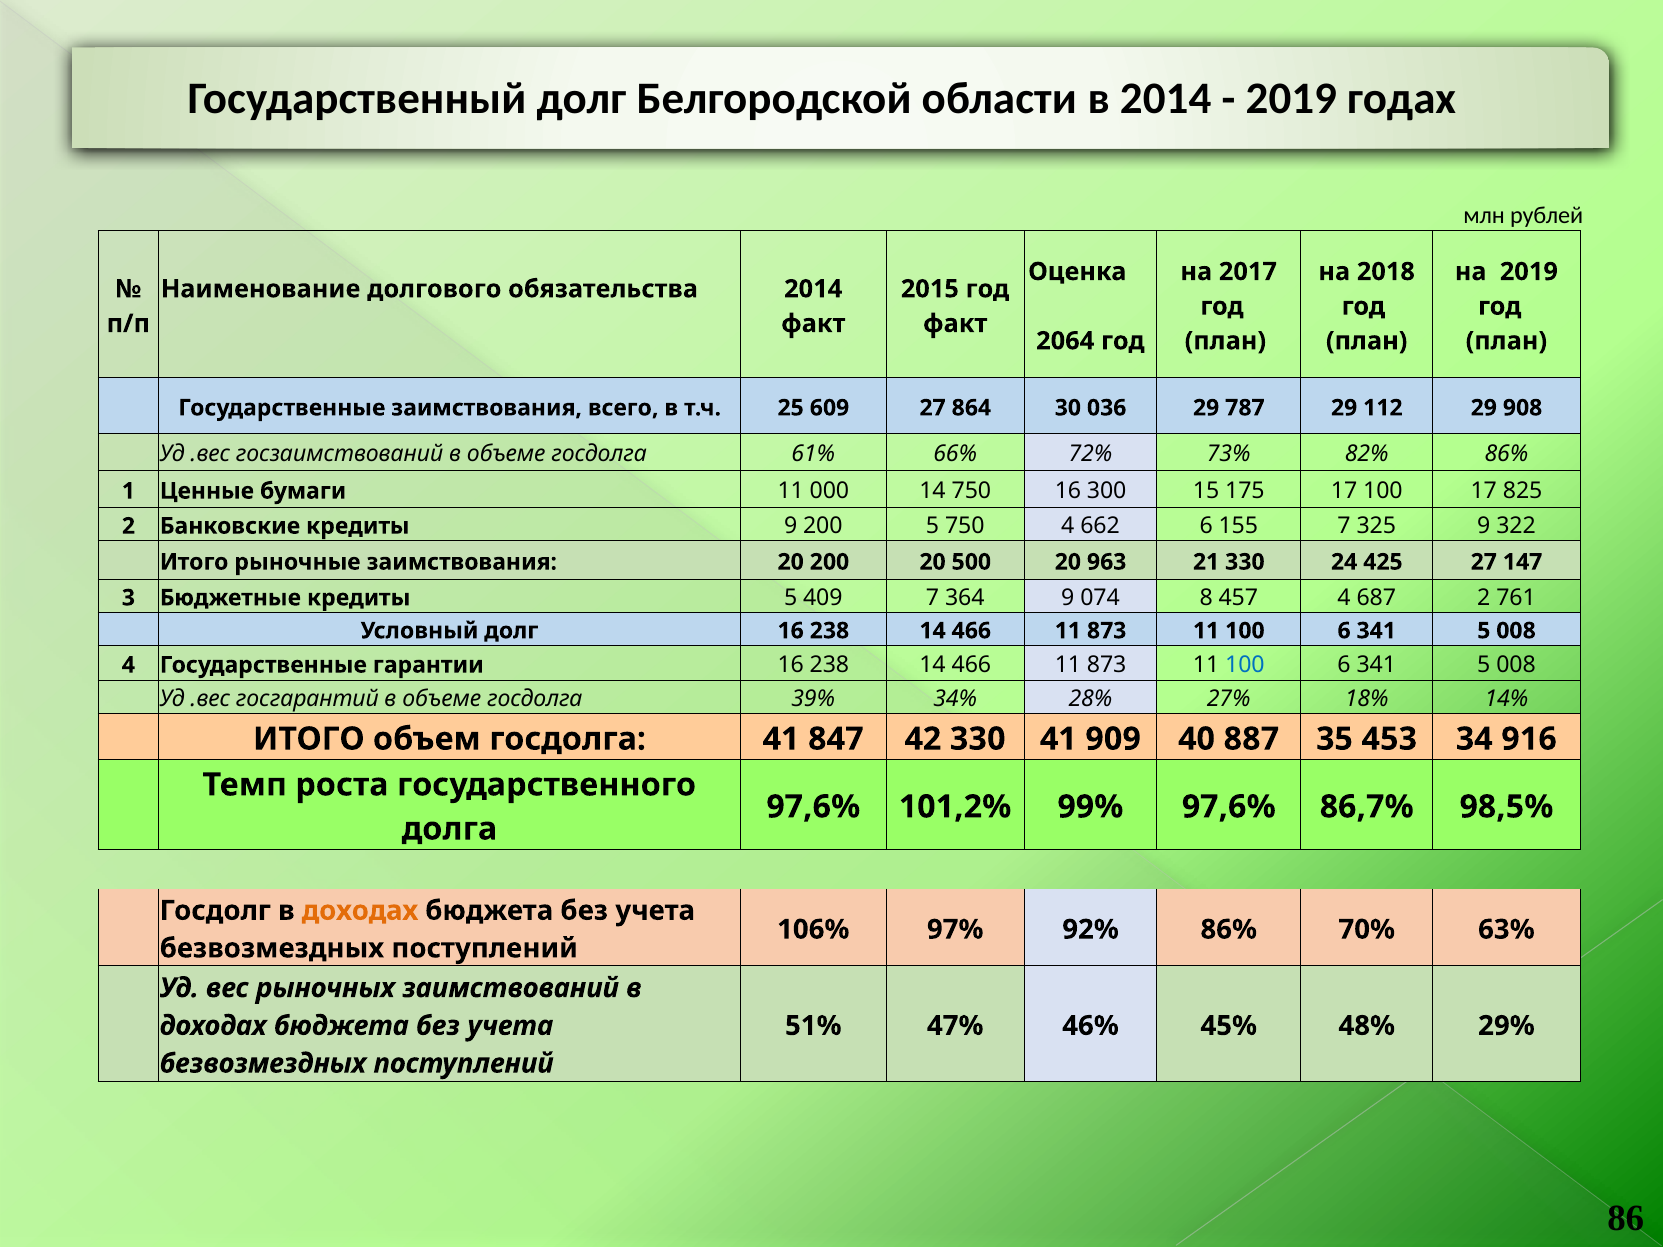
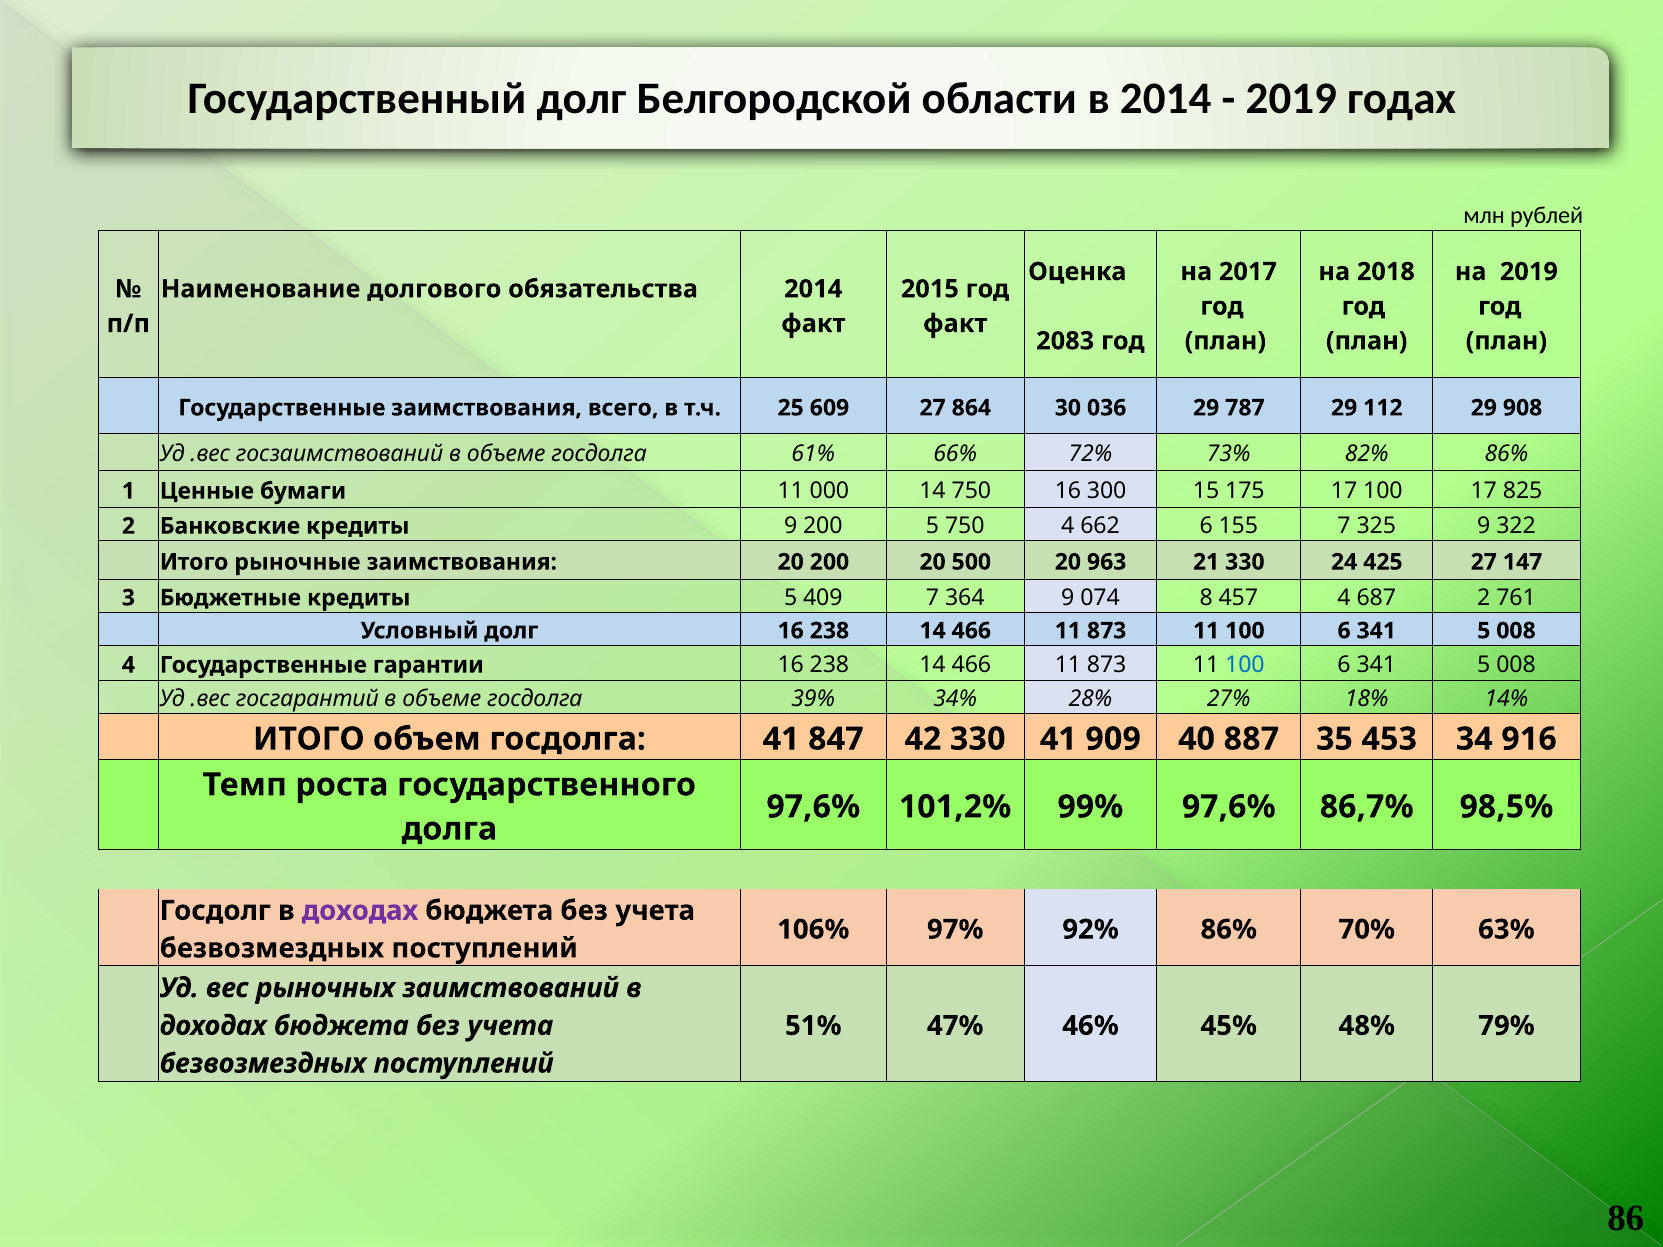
2064: 2064 -> 2083
доходах at (360, 911) colour: orange -> purple
29%: 29% -> 79%
